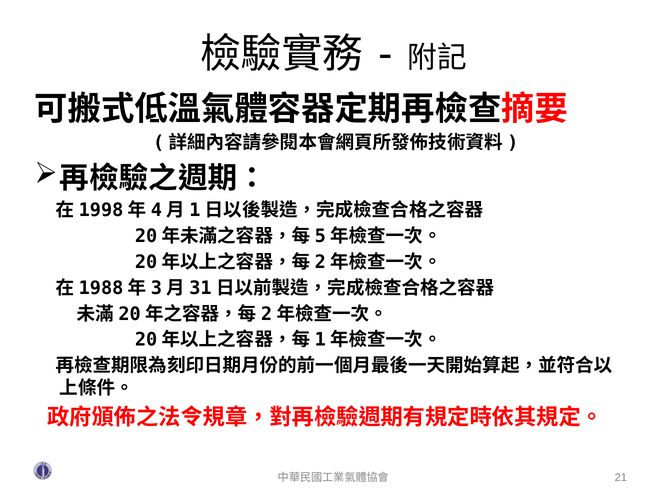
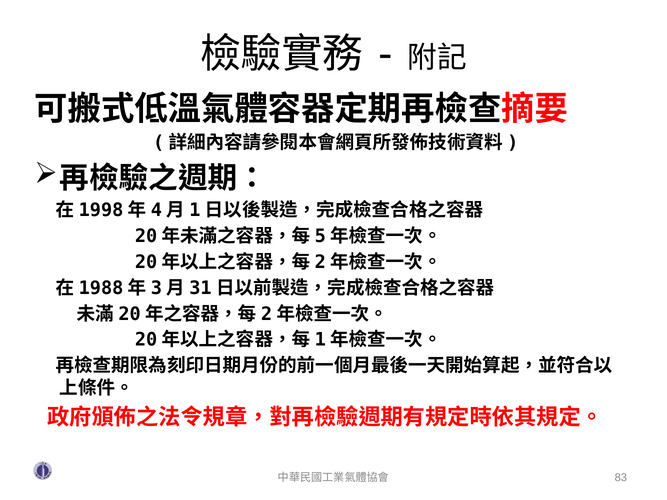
21: 21 -> 83
